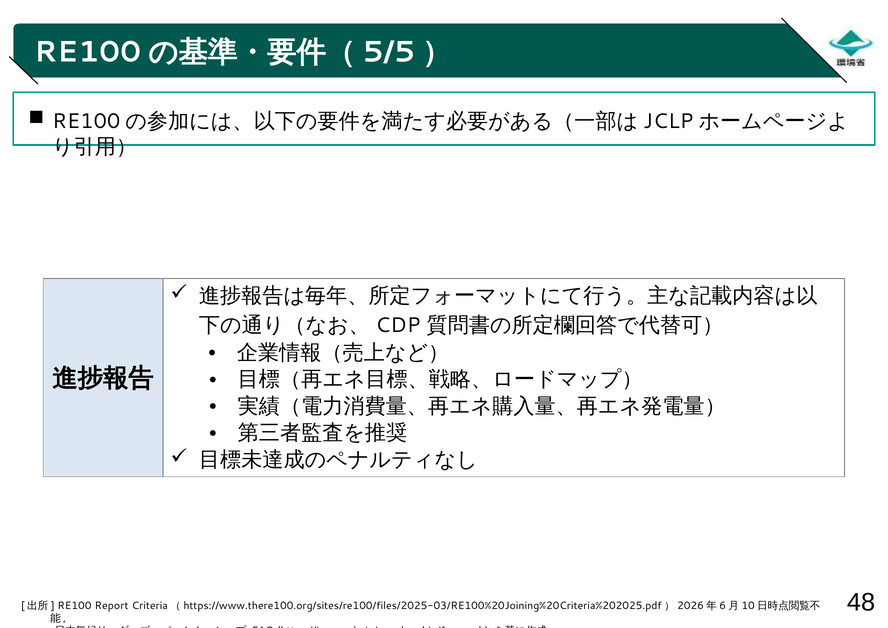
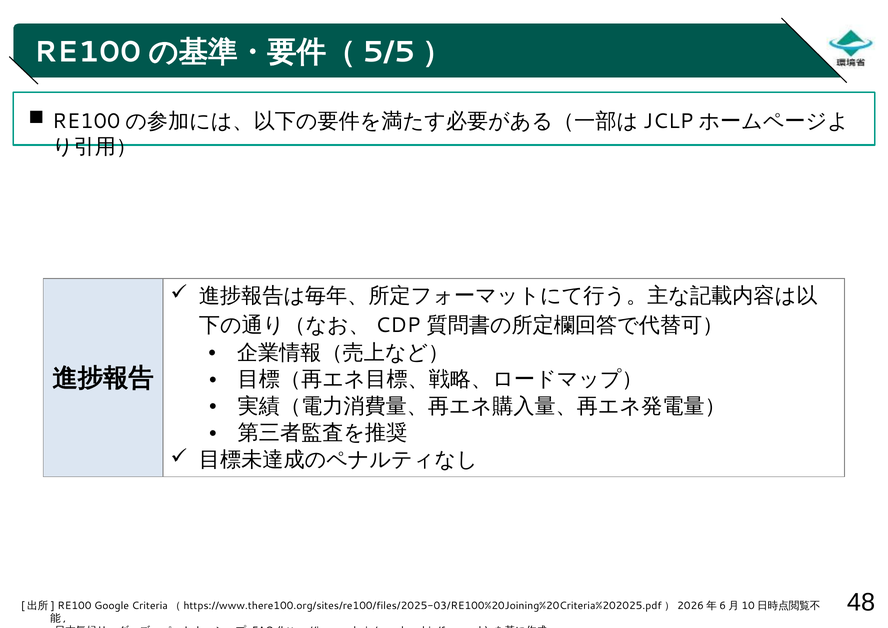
Report: Report -> Google
